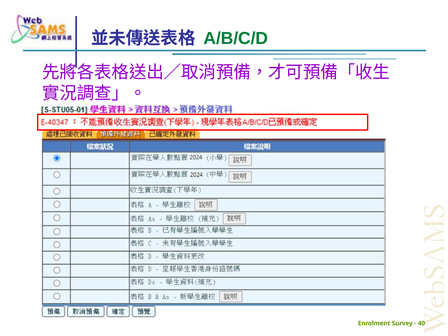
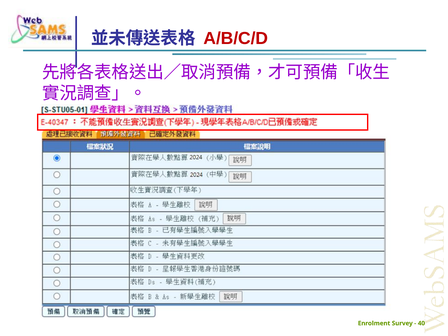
A/B/C/D colour: green -> red
